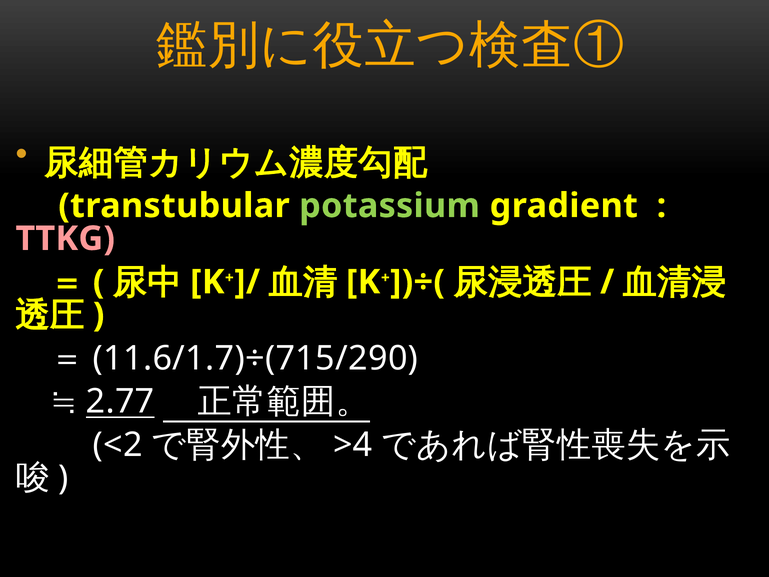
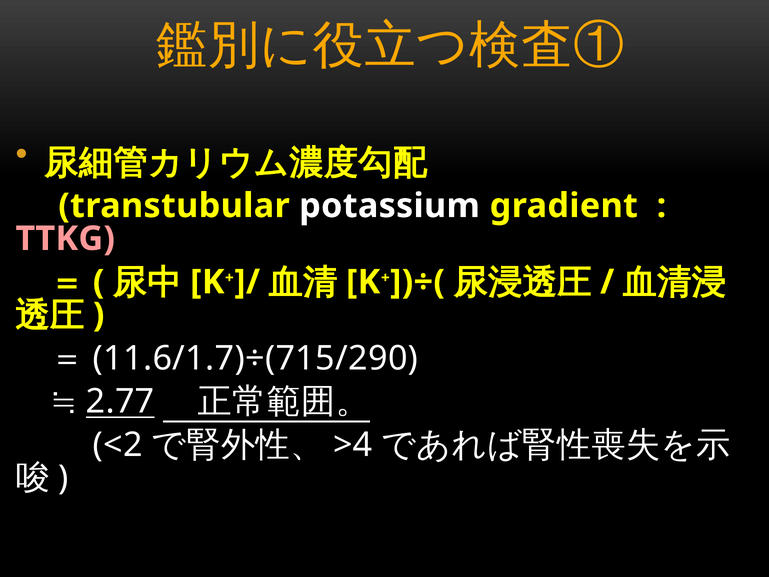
potassium colour: light green -> white
